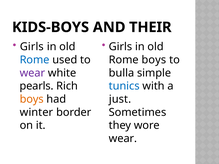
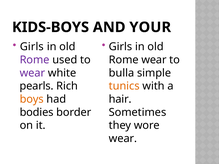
THEIR: THEIR -> YOUR
Rome at (35, 60) colour: blue -> purple
Rome boys: boys -> wear
tunics colour: blue -> orange
just: just -> hair
winter: winter -> bodies
